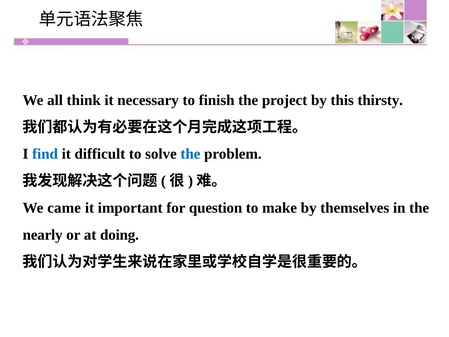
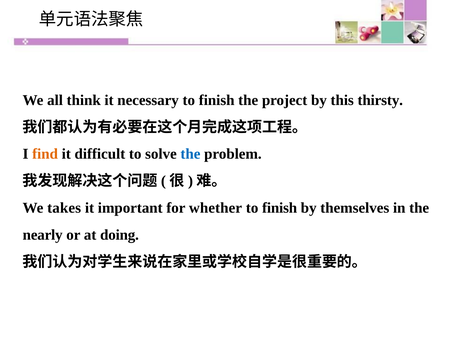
find colour: blue -> orange
came: came -> takes
question: question -> whether
make at (280, 208): make -> finish
